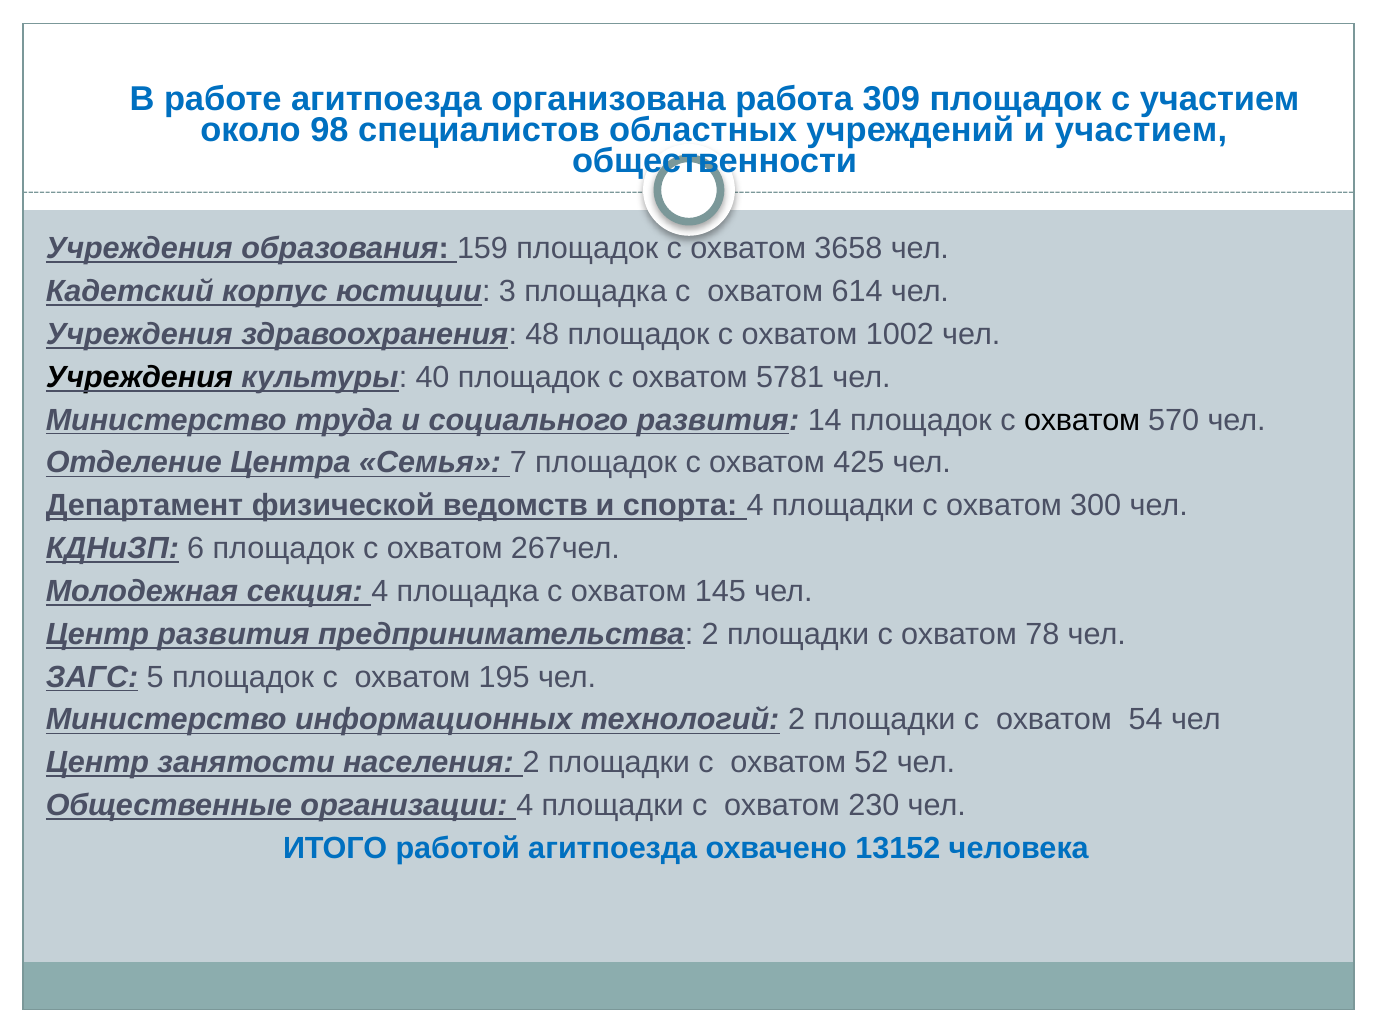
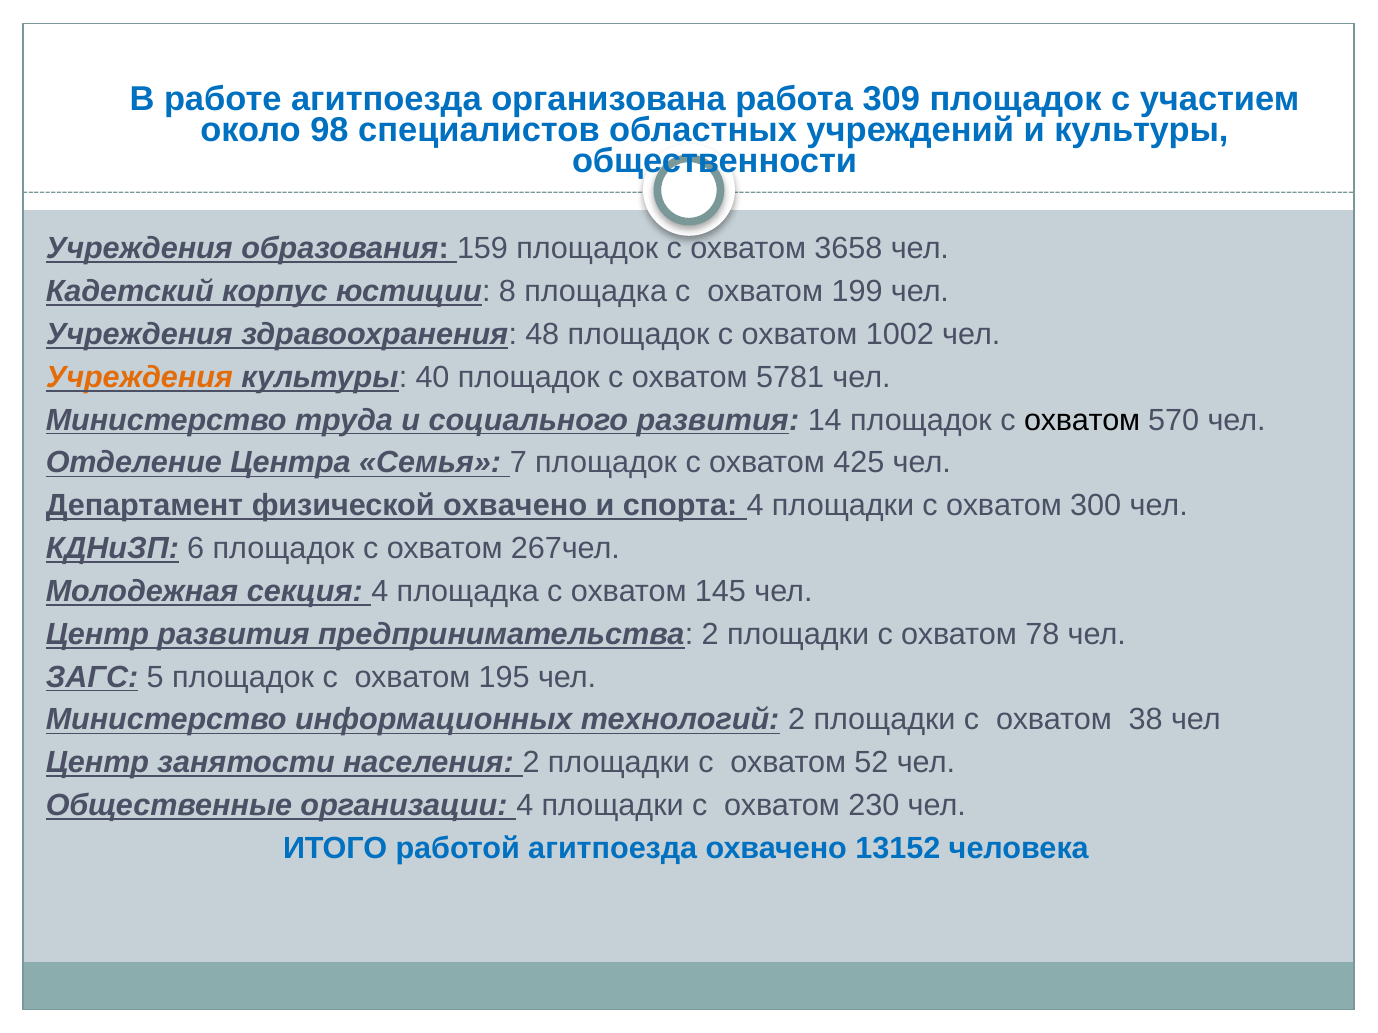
и участием: участием -> культуры
3: 3 -> 8
614: 614 -> 199
Учреждения at (139, 377) colour: black -> orange
физической ведомств: ведомств -> охвачено
54: 54 -> 38
